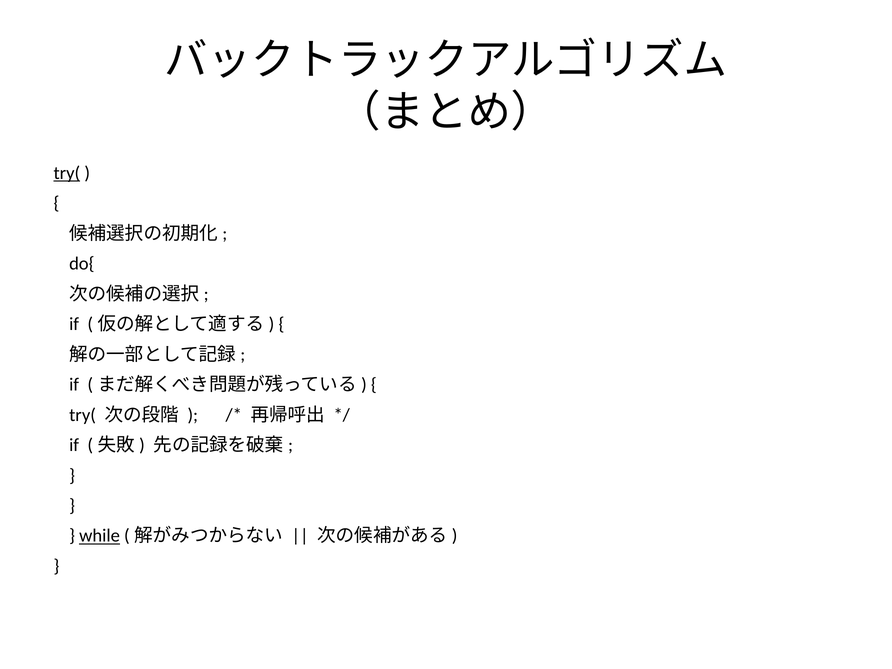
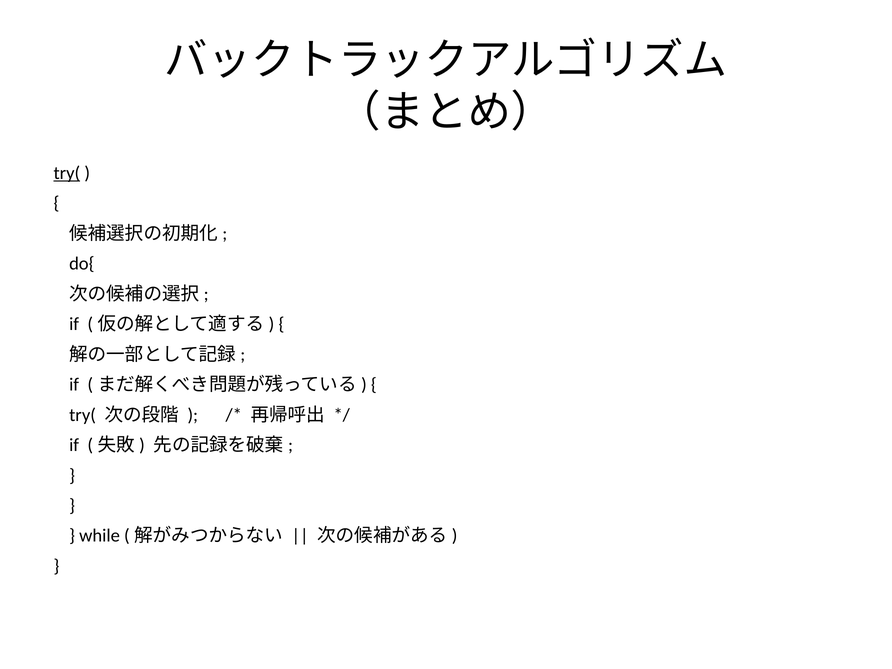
while underline: present -> none
